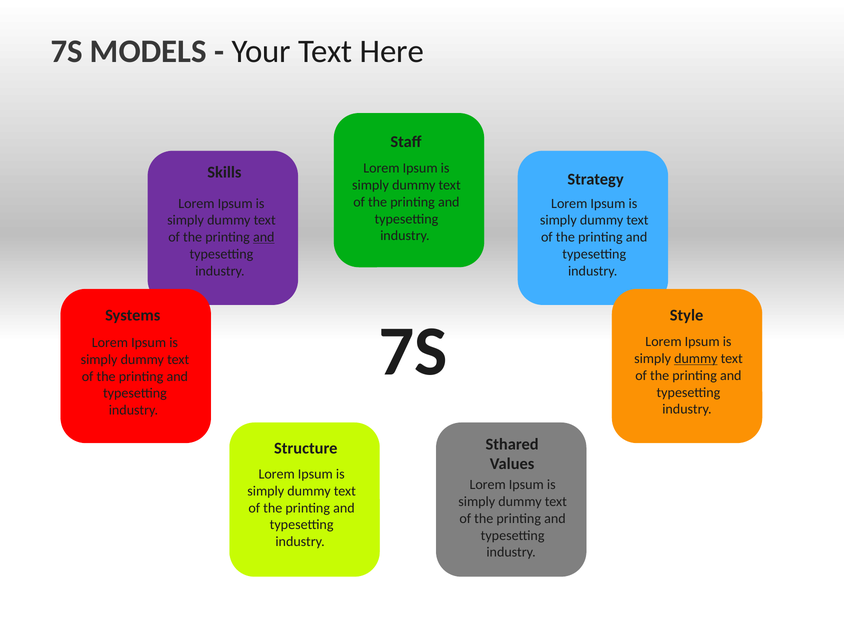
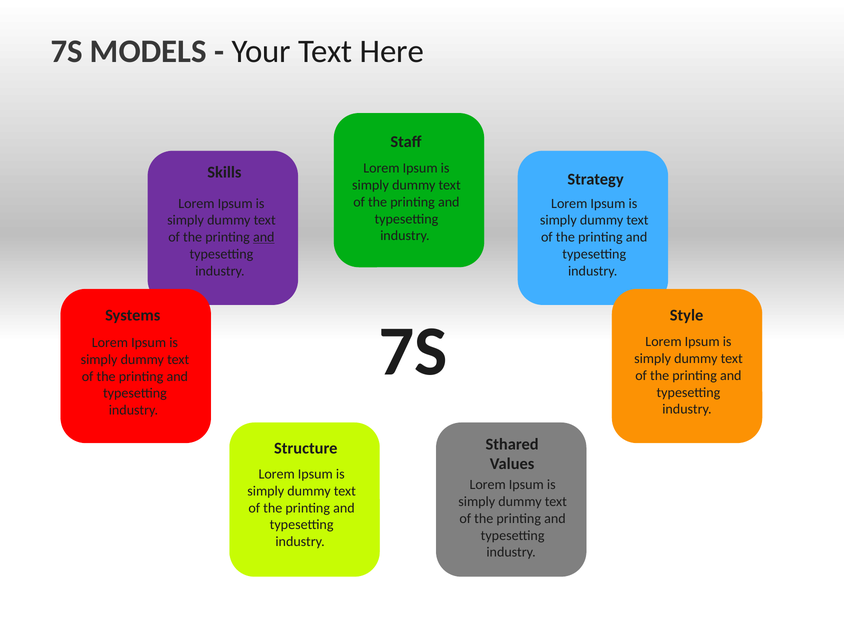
dummy at (696, 359) underline: present -> none
